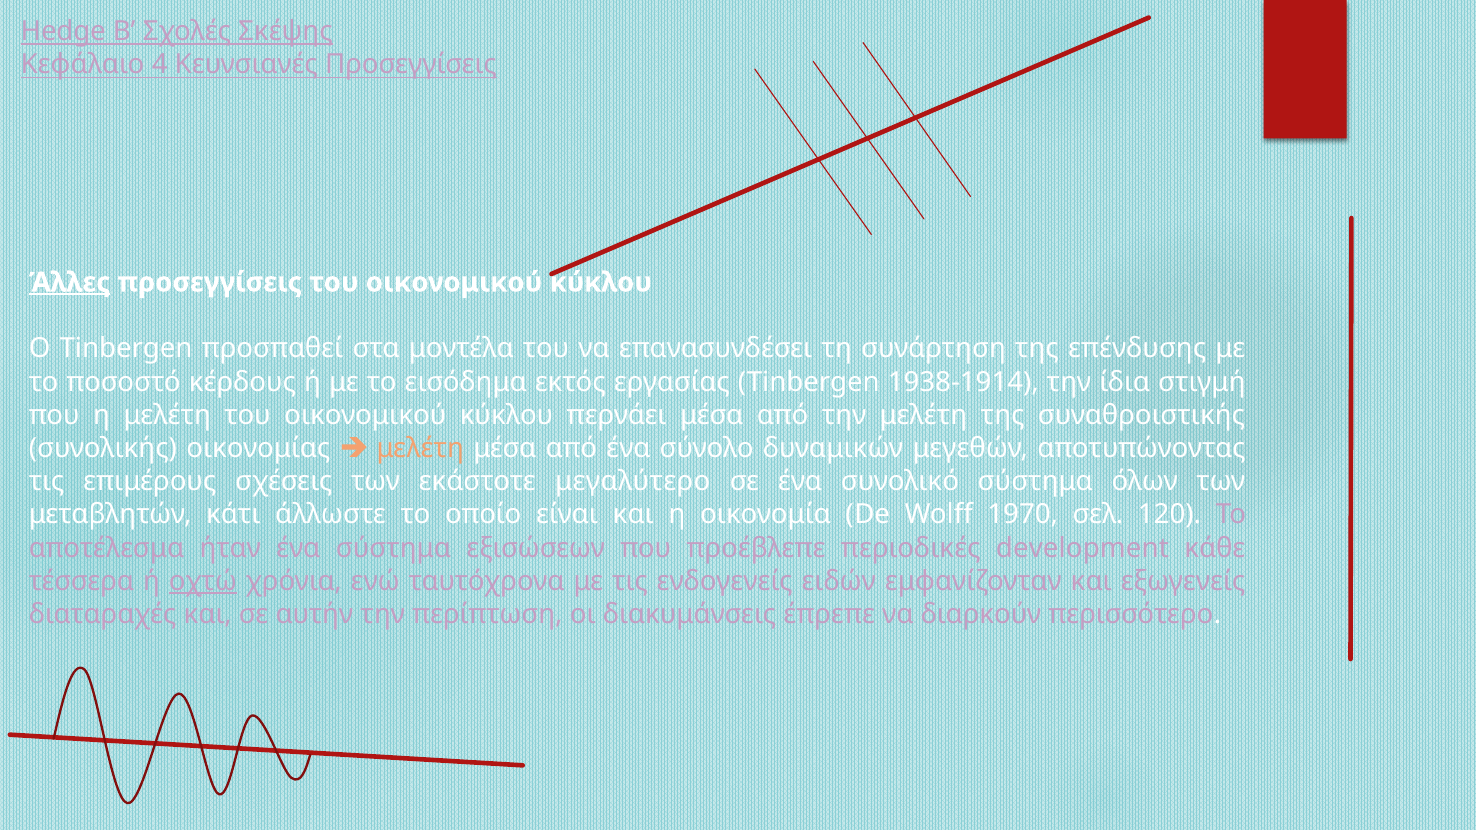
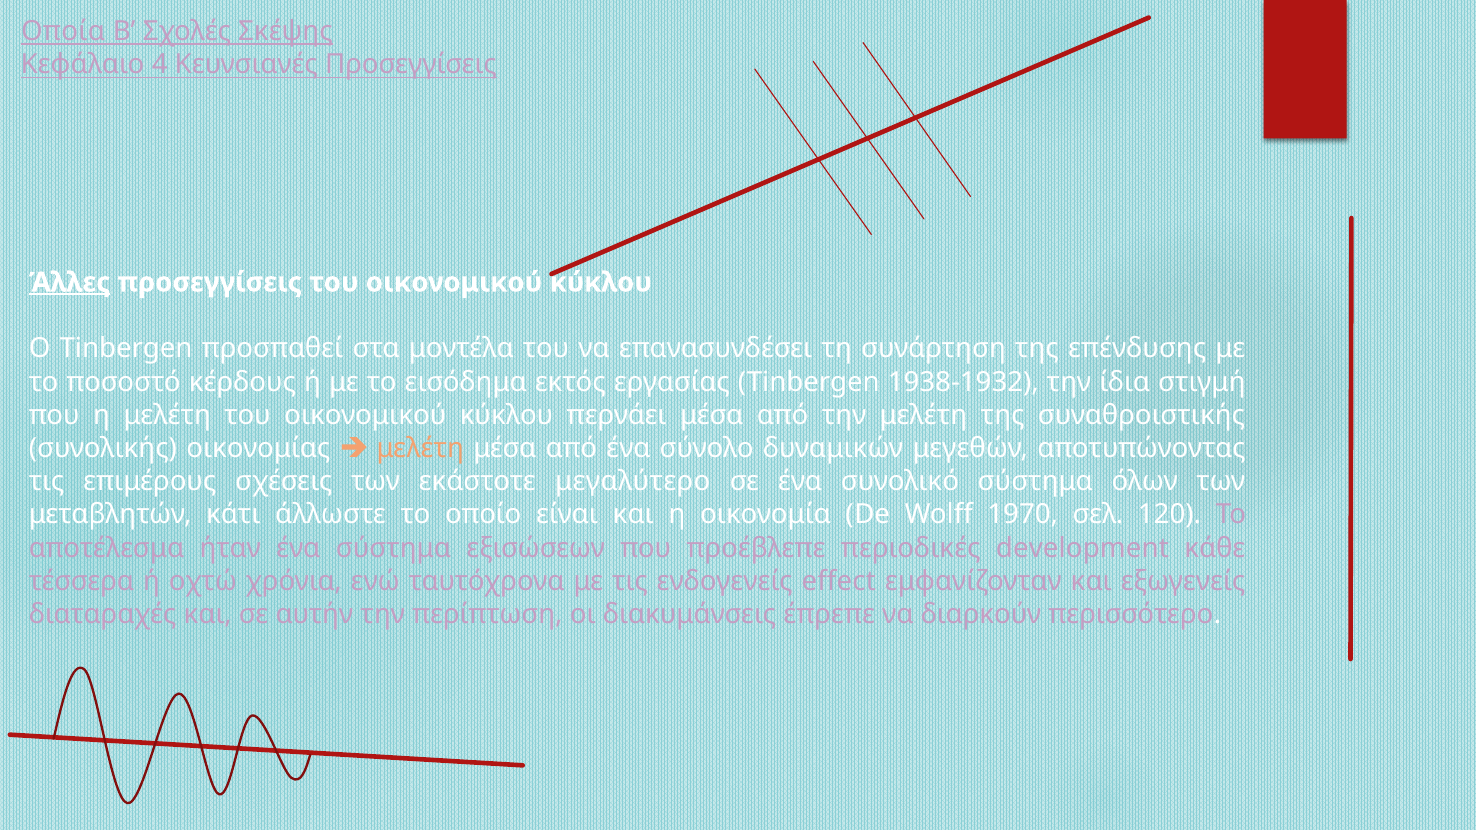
Hedge: Hedge -> Οποία
1938-1914: 1938-1914 -> 1938-1932
οχτώ underline: present -> none
ειδών: ειδών -> effect
